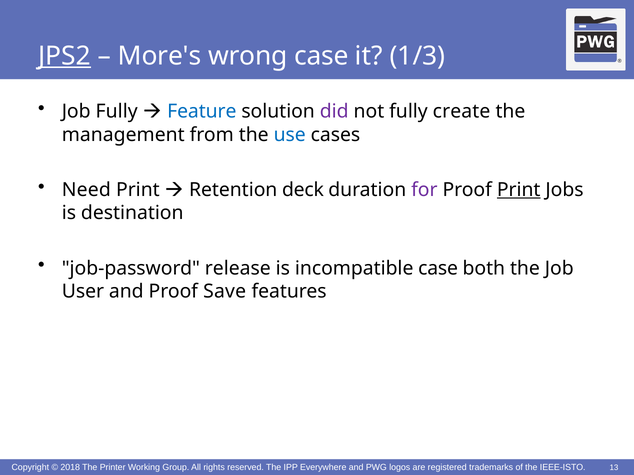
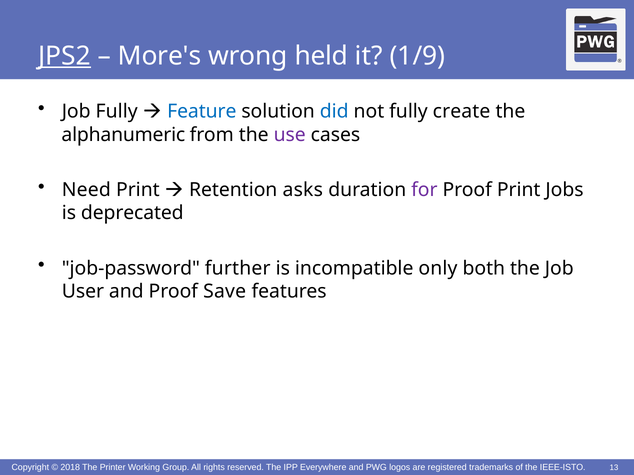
wrong case: case -> held
1/3: 1/3 -> 1/9
did colour: purple -> blue
management: management -> alphanumeric
use colour: blue -> purple
deck: deck -> asks
Print at (519, 190) underline: present -> none
destination: destination -> deprecated
release: release -> further
incompatible case: case -> only
